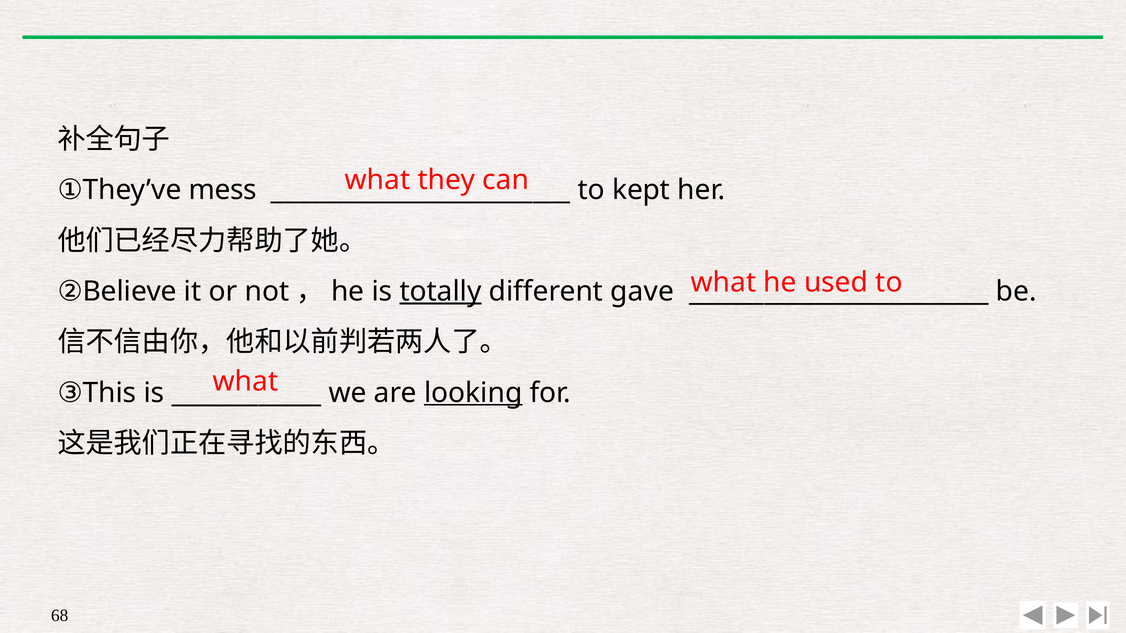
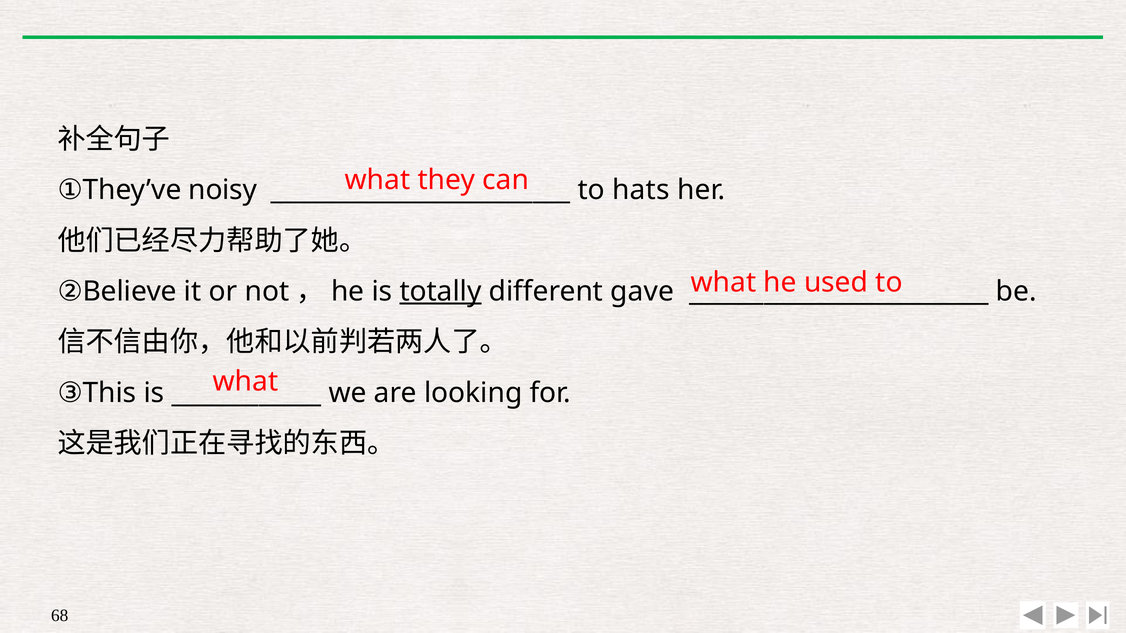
mess: mess -> noisy
kept: kept -> hats
looking underline: present -> none
